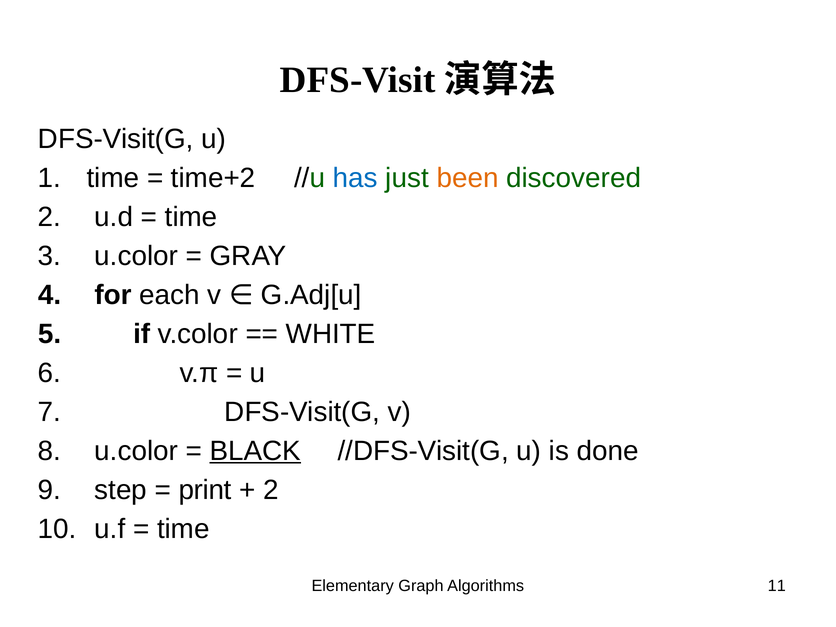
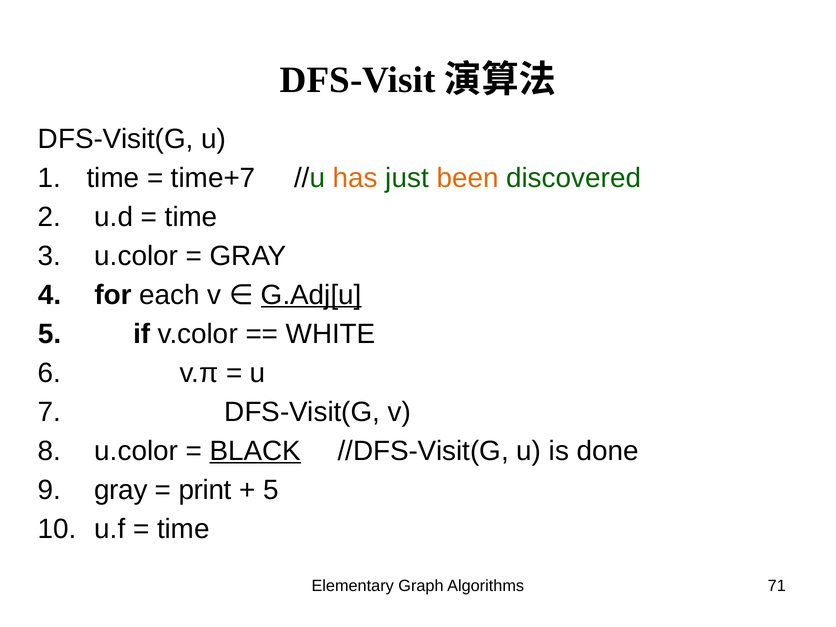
time+2: time+2 -> time+7
has colour: blue -> orange
G.Adj[u underline: none -> present
step at (121, 490): step -> gray
2 at (271, 490): 2 -> 5
11: 11 -> 71
